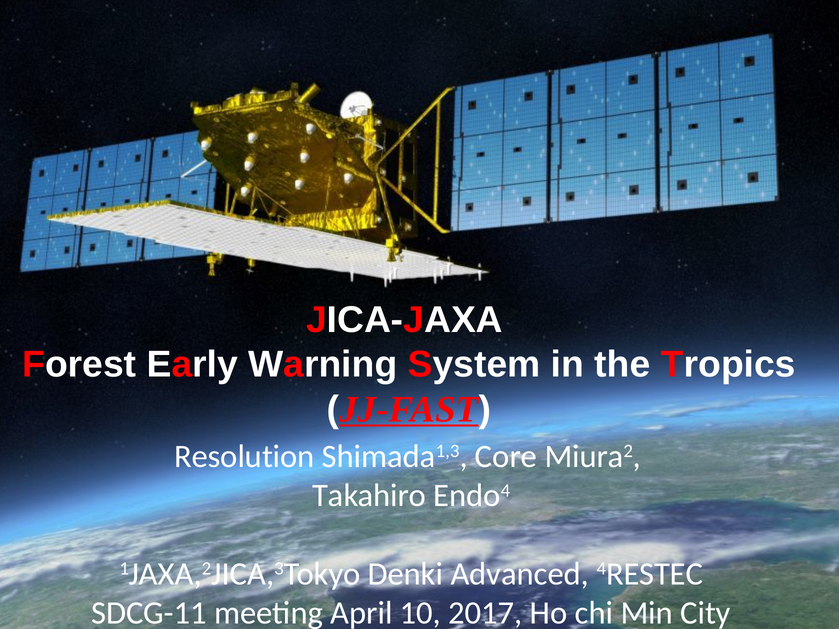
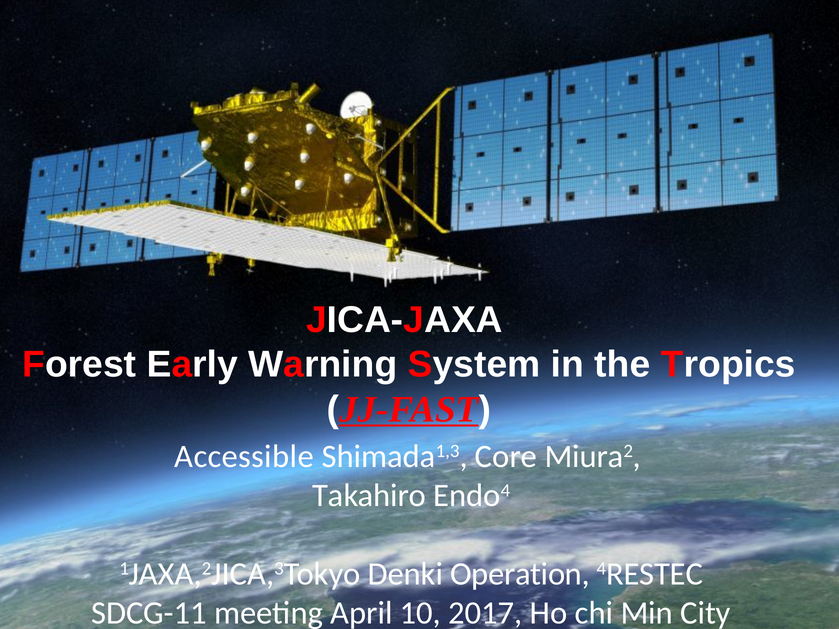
Resolution: Resolution -> Accessible
Advanced: Advanced -> Operation
